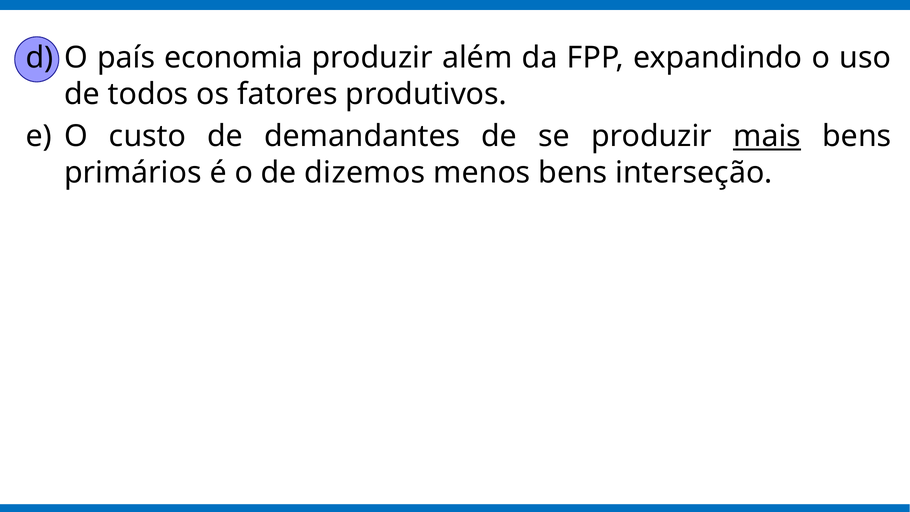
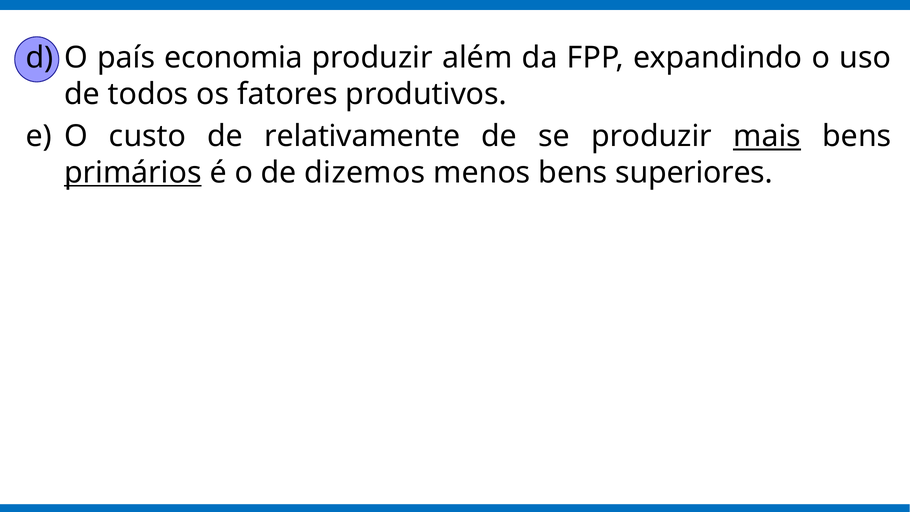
demandantes: demandantes -> relativamente
primários underline: none -> present
interseção: interseção -> superiores
